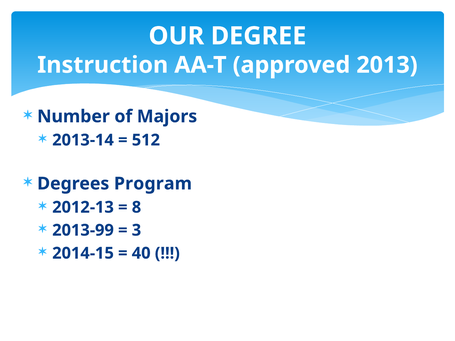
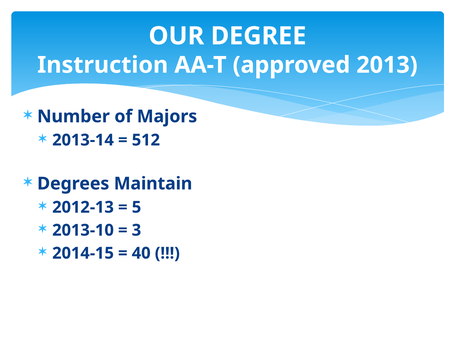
Program: Program -> Maintain
8: 8 -> 5
2013-99: 2013-99 -> 2013-10
